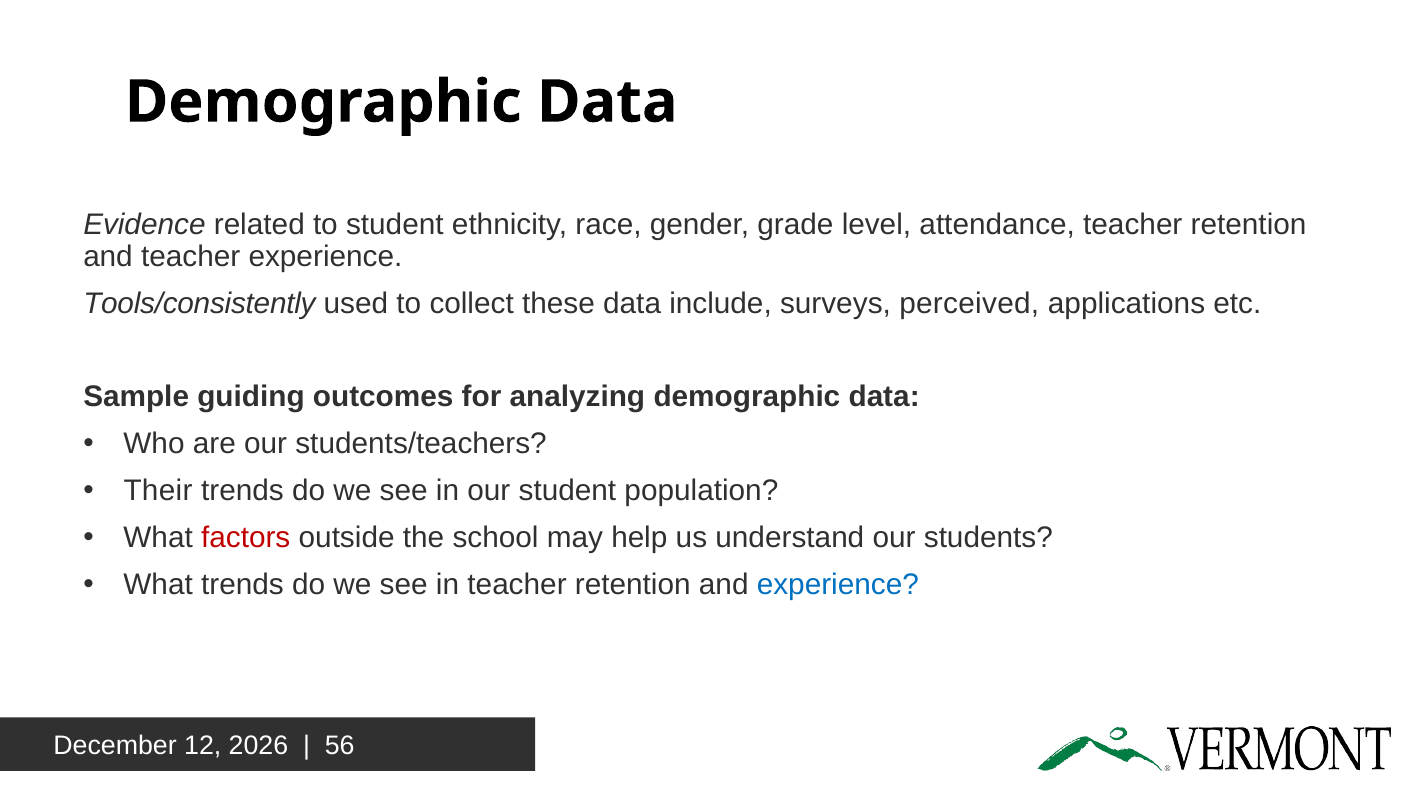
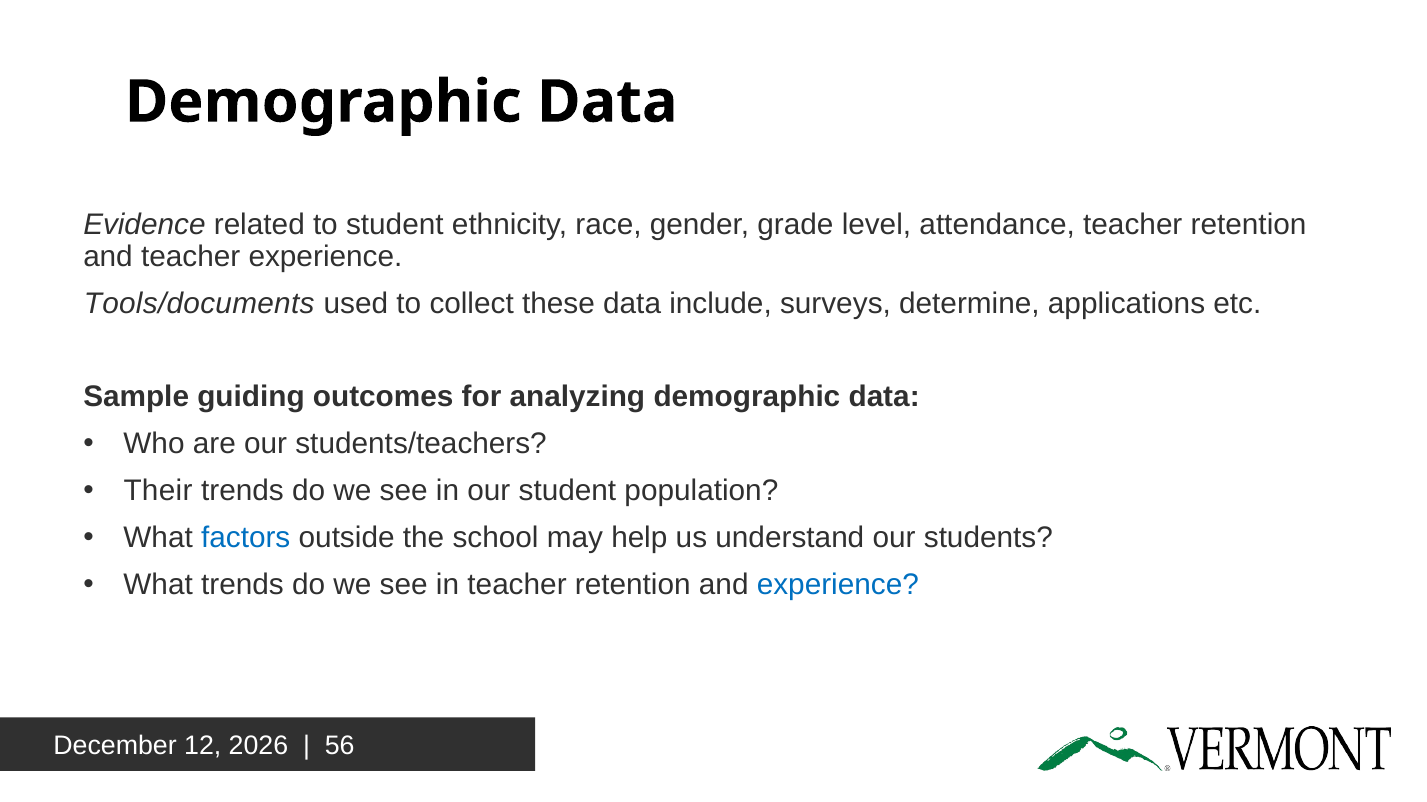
Tools/consistently: Tools/consistently -> Tools/documents
perceived: perceived -> determine
factors colour: red -> blue
